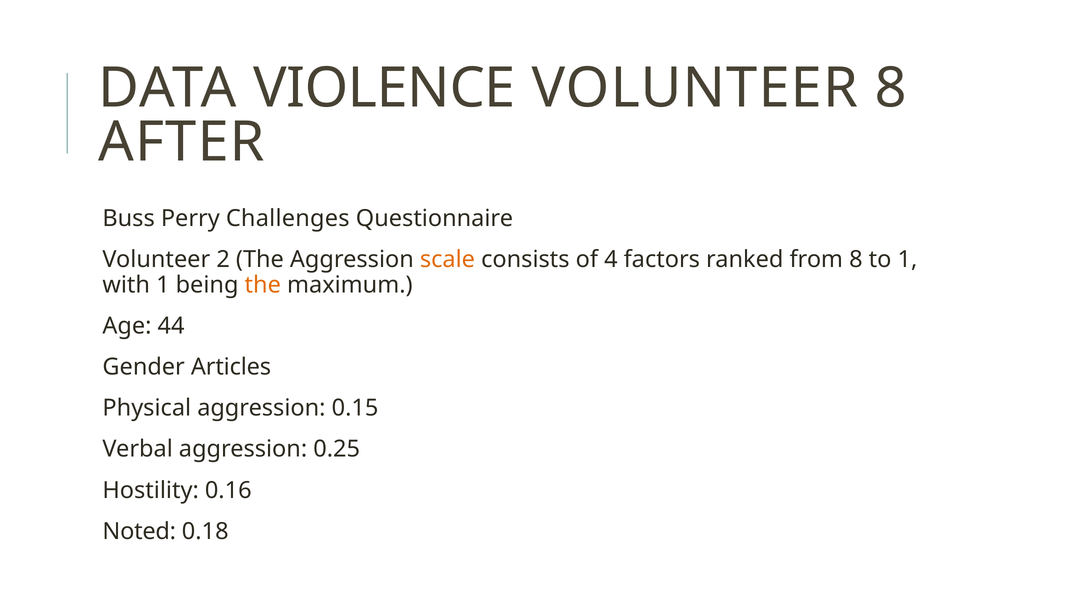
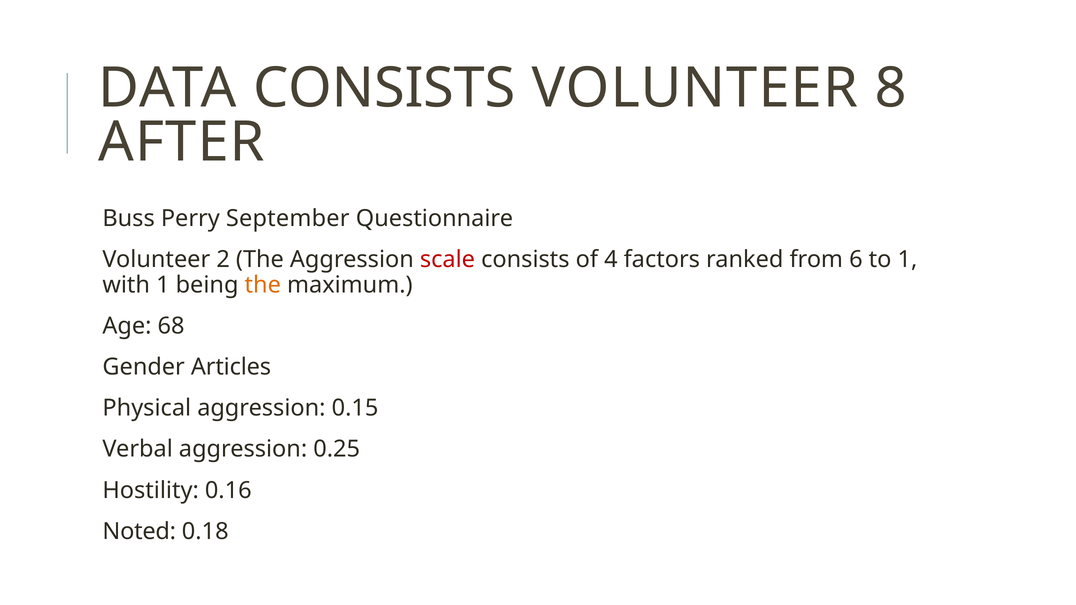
DATA VIOLENCE: VIOLENCE -> CONSISTS
Challenges: Challenges -> September
scale colour: orange -> red
from 8: 8 -> 6
44: 44 -> 68
